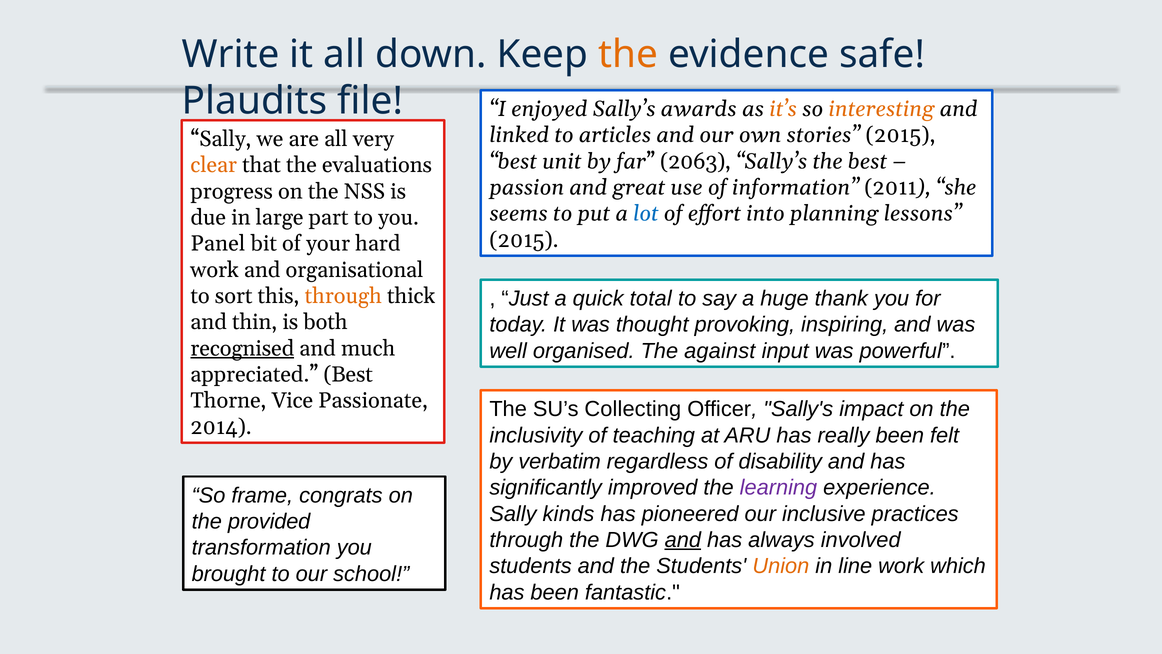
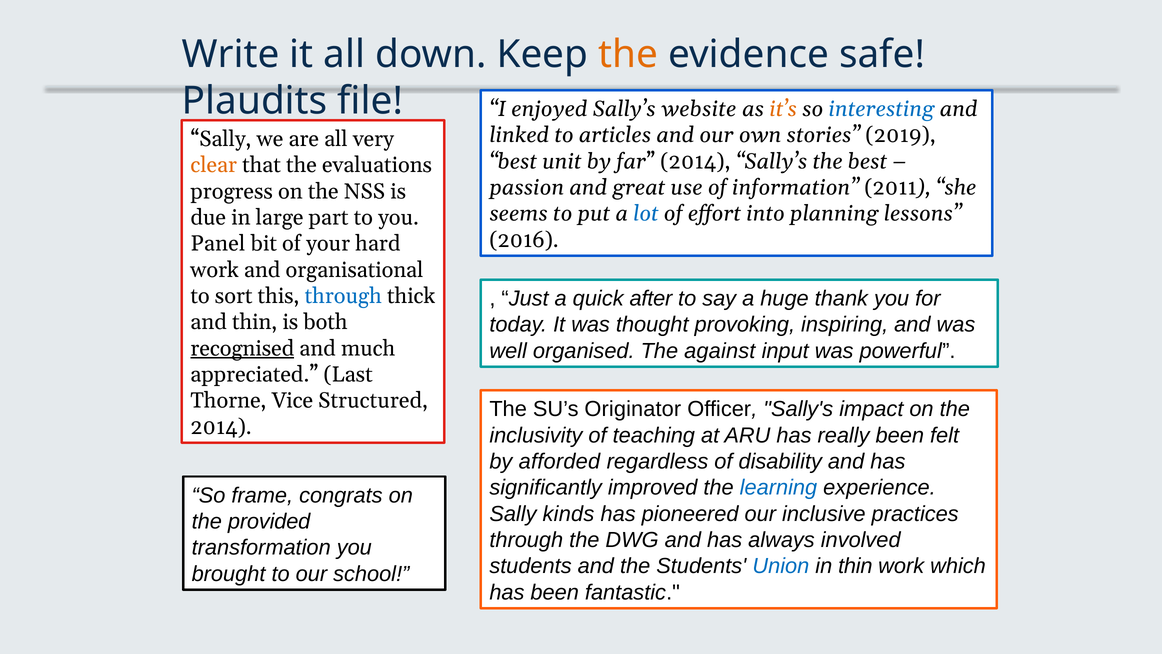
awards: awards -> website
interesting colour: orange -> blue
stories 2015: 2015 -> 2019
far 2063: 2063 -> 2014
2015 at (524, 240): 2015 -> 2016
total: total -> after
through at (343, 296) colour: orange -> blue
appreciated Best: Best -> Last
Passionate: Passionate -> Structured
Collecting: Collecting -> Originator
verbatim: verbatim -> afforded
learning colour: purple -> blue
and at (683, 540) underline: present -> none
Union colour: orange -> blue
in line: line -> thin
